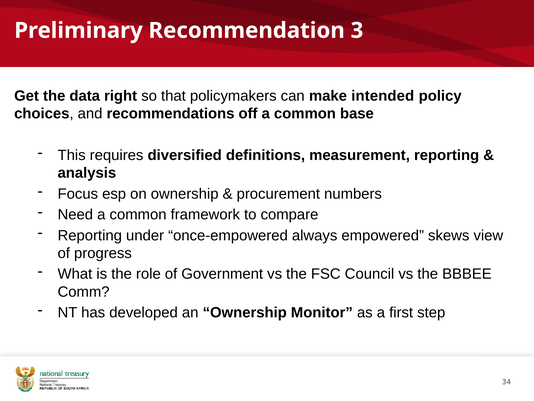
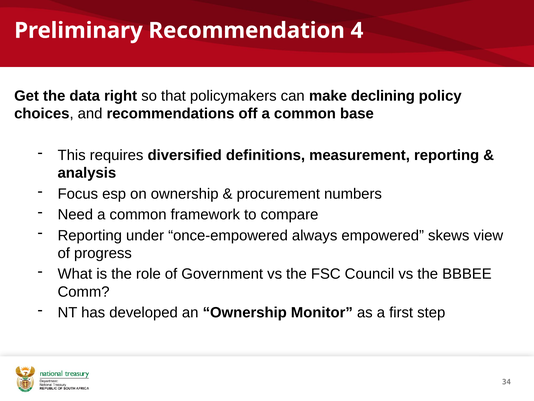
3: 3 -> 4
intended: intended -> declining
